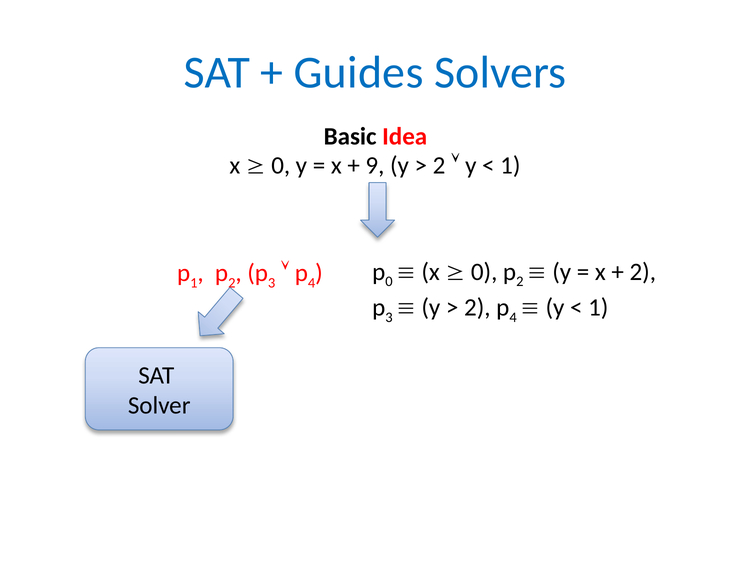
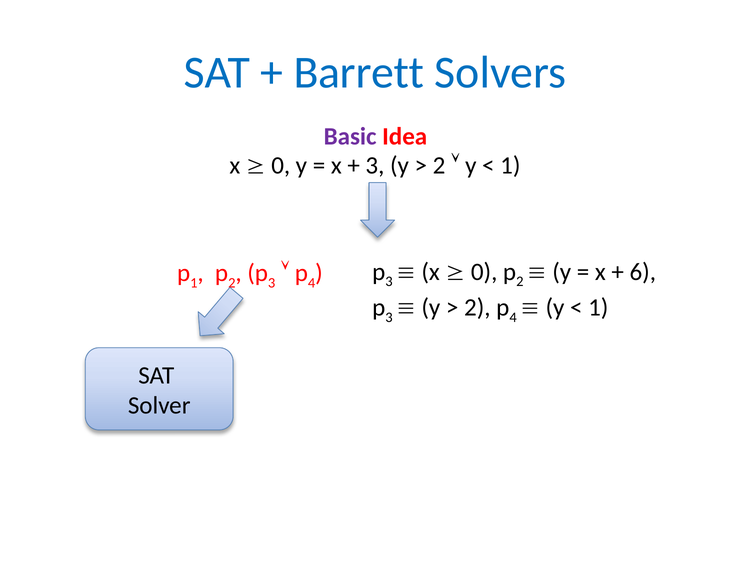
Guides: Guides -> Barrett
Basic colour: black -> purple
9 at (375, 166): 9 -> 3
0 at (389, 282): 0 -> 3
2 at (643, 272): 2 -> 6
